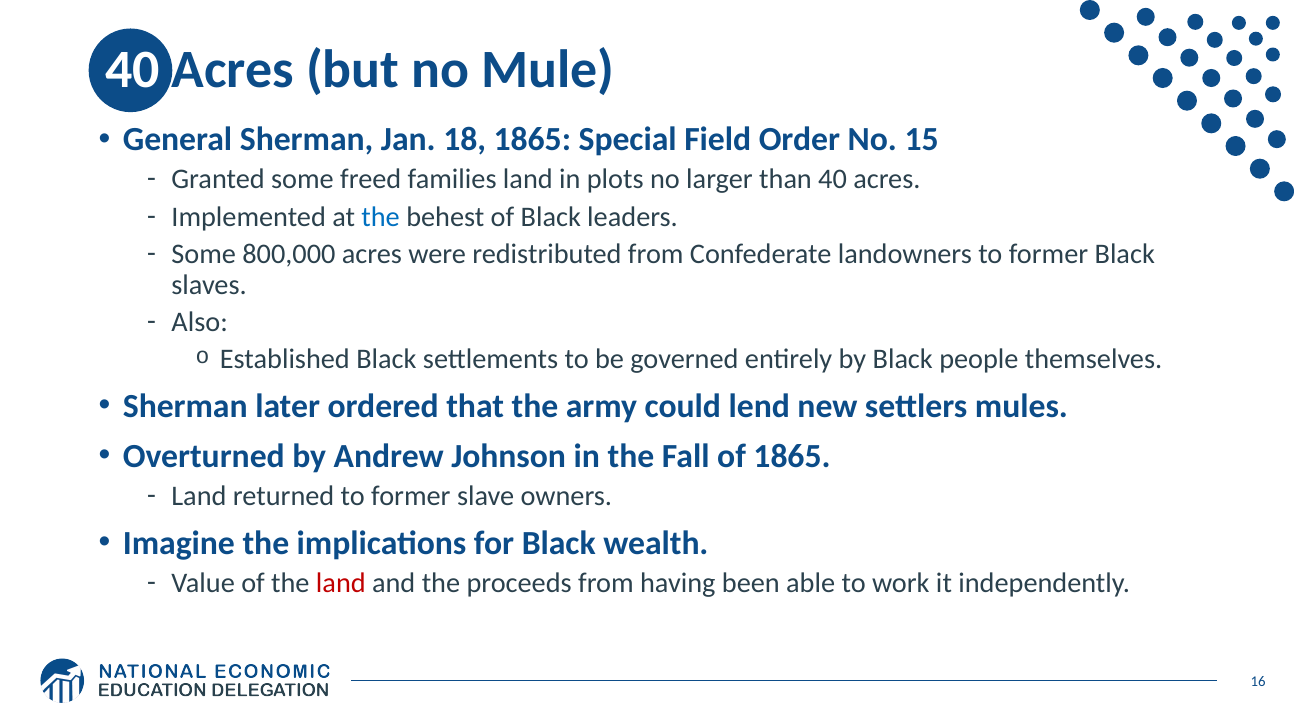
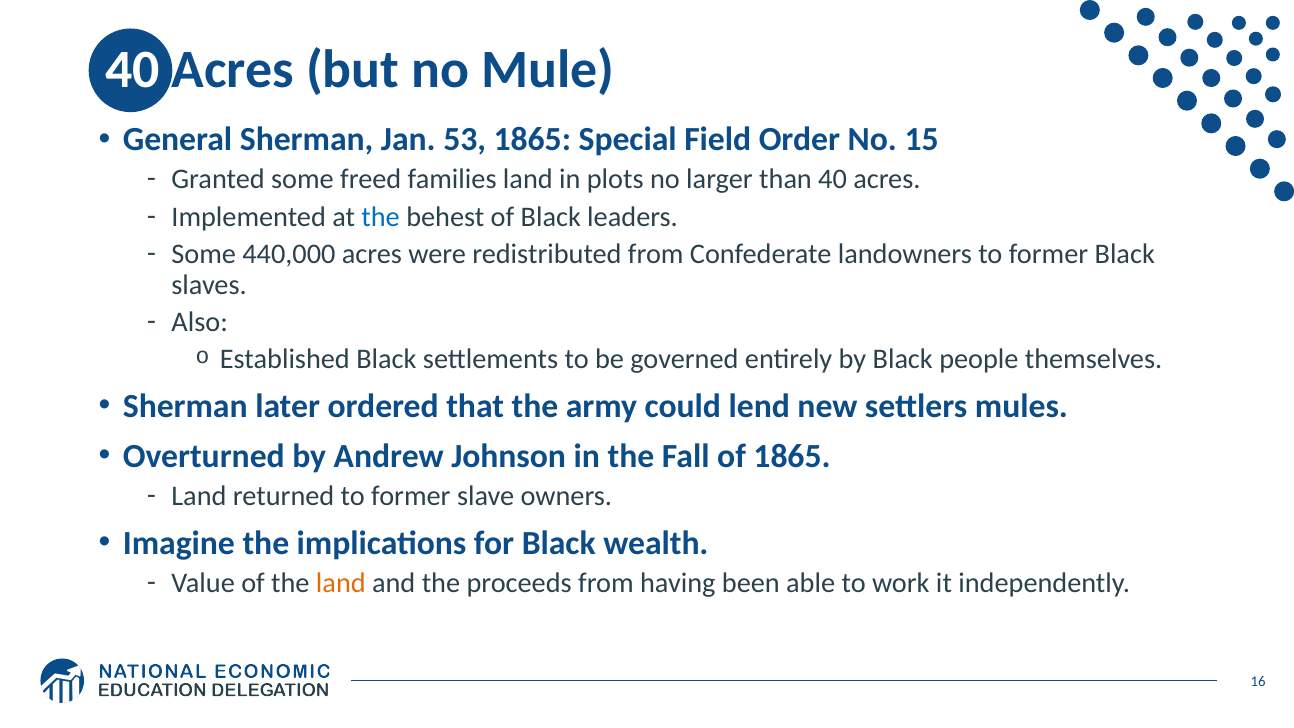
18: 18 -> 53
800,000: 800,000 -> 440,000
land at (341, 583) colour: red -> orange
